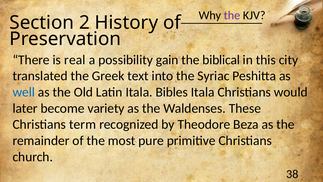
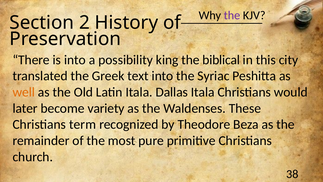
is real: real -> into
gain: gain -> king
well colour: blue -> orange
Bibles: Bibles -> Dallas
